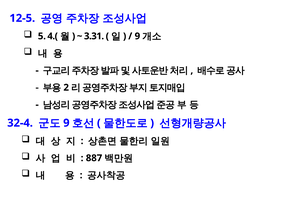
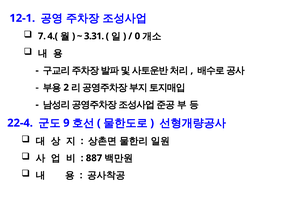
12-5: 12-5 -> 12-1
5: 5 -> 7
9 at (137, 36): 9 -> 0
32-4: 32-4 -> 22-4
